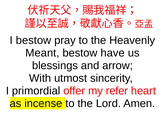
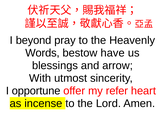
I bestow: bestow -> beyond
Meant: Meant -> Words
primordial: primordial -> opportune
